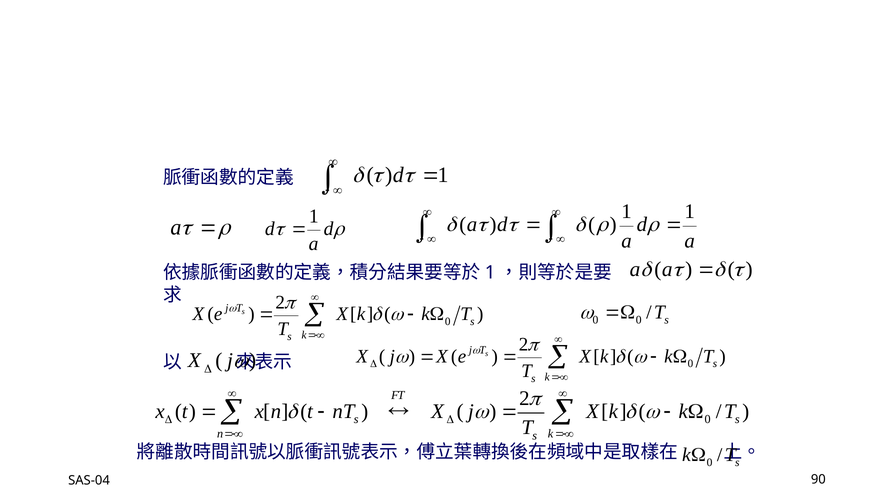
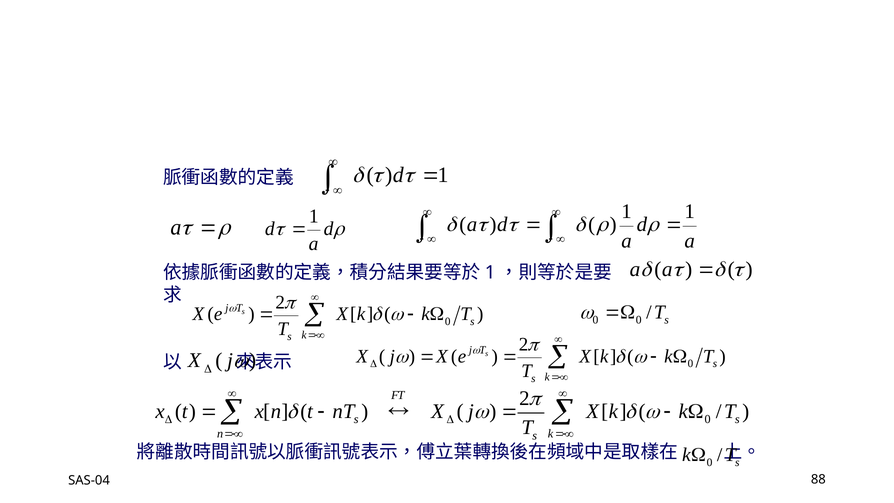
90: 90 -> 88
